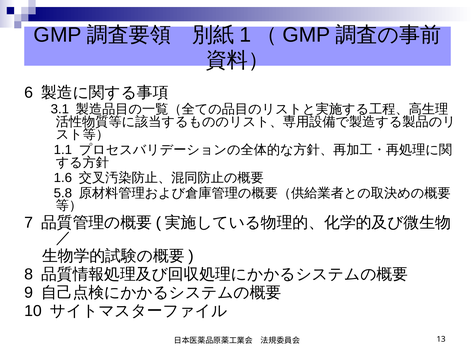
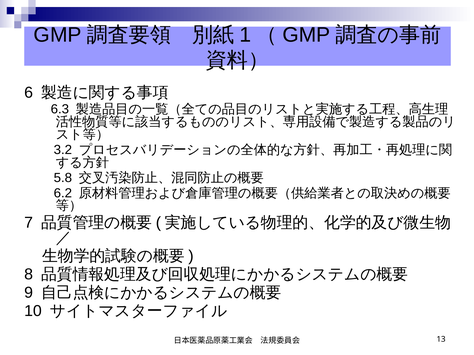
3.1: 3.1 -> 6.3
1.1: 1.1 -> 3.2
1.6: 1.6 -> 5.8
5.8: 5.8 -> 6.2
